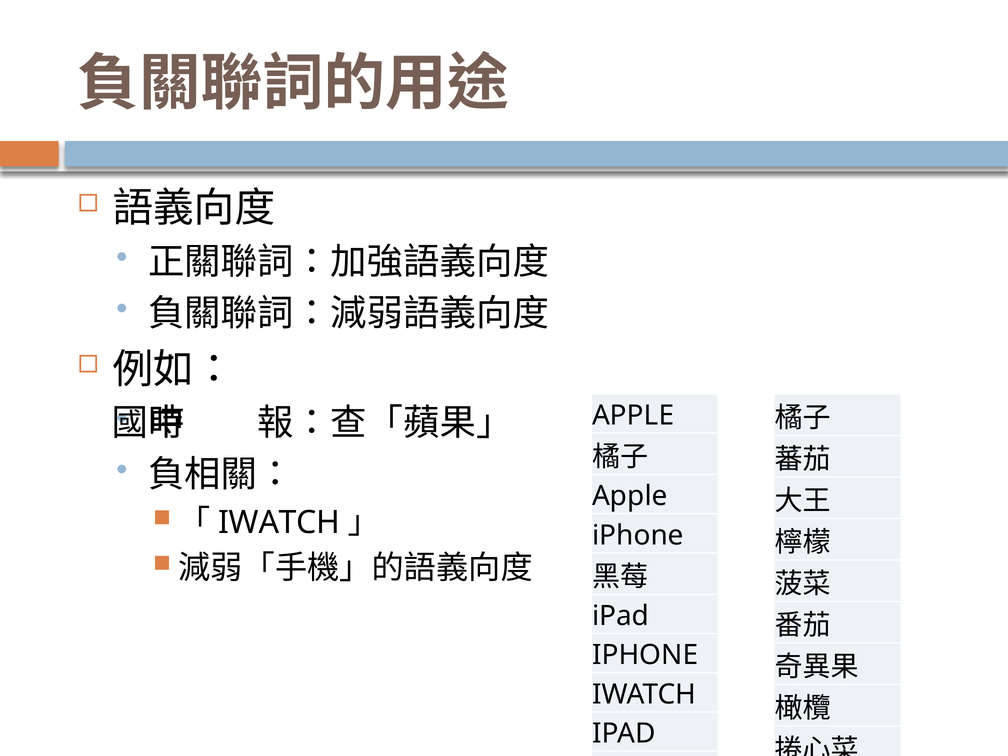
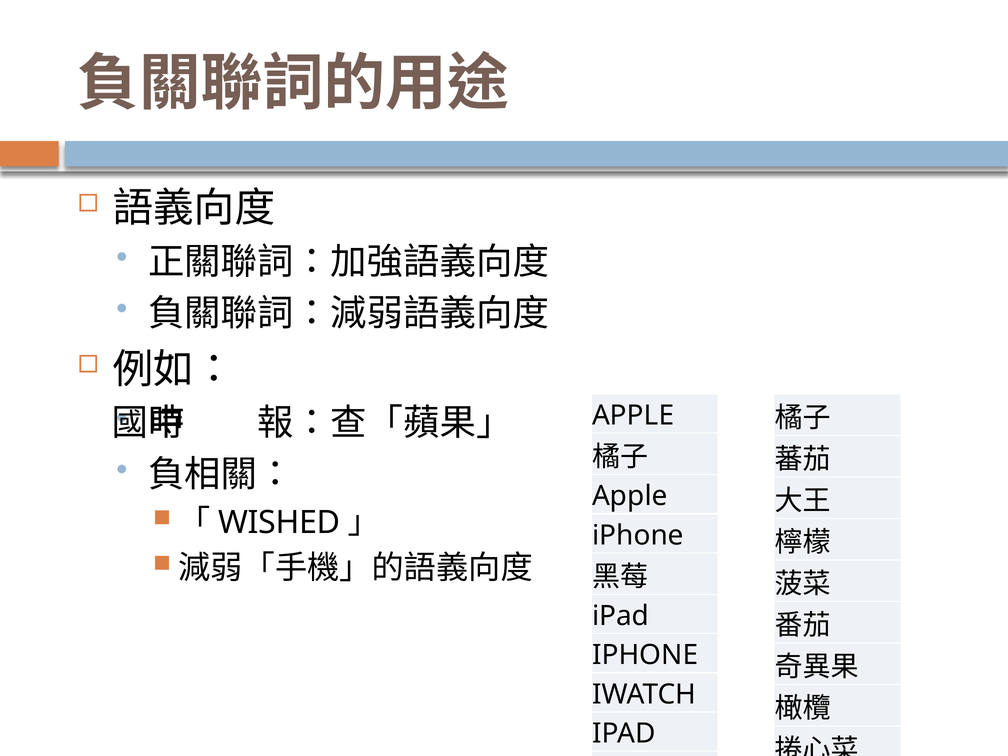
IWATCH at (279, 523): IWATCH -> WISHED
